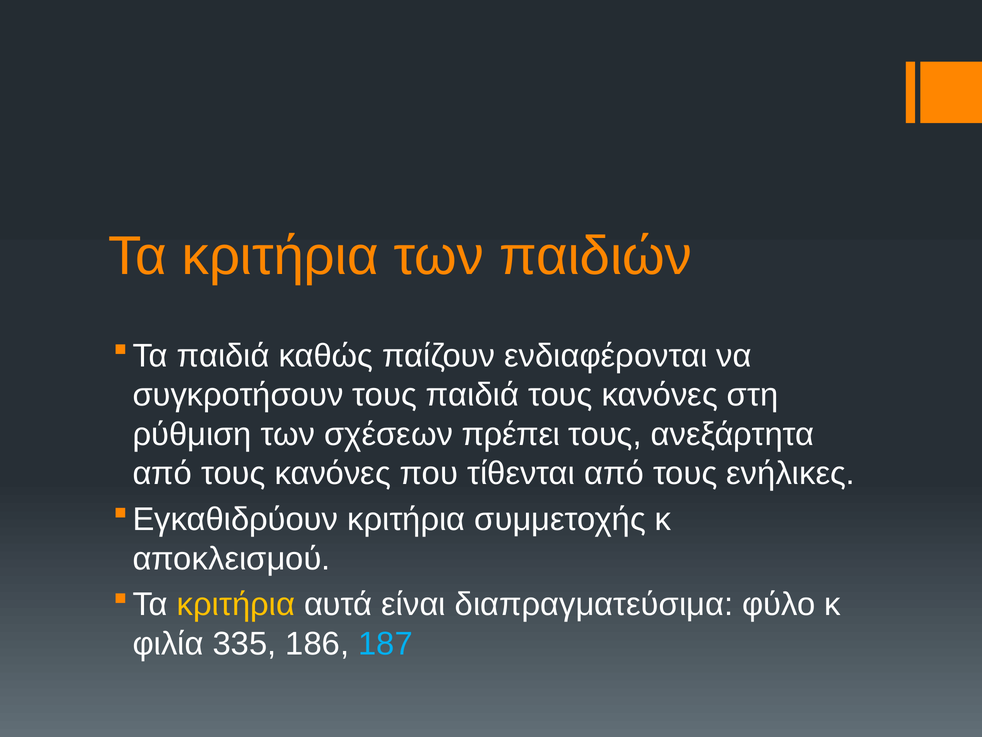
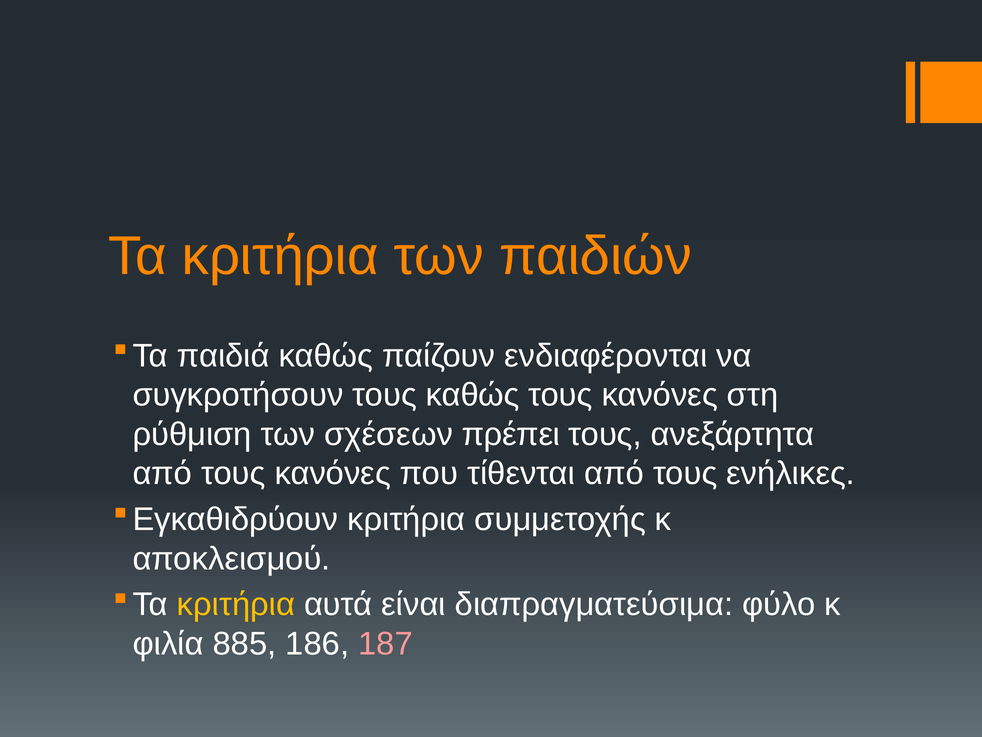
τους παιδιά: παιδιά -> καθώς
335: 335 -> 885
187 colour: light blue -> pink
